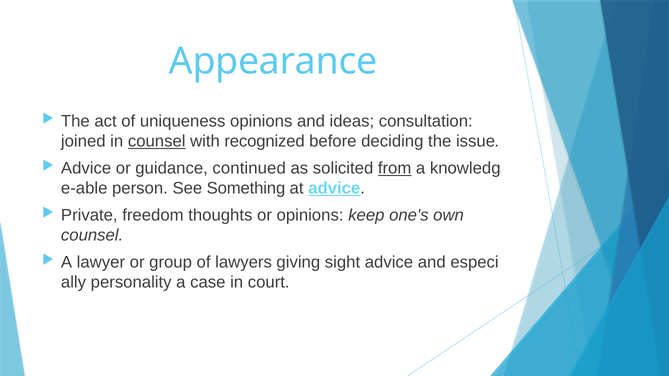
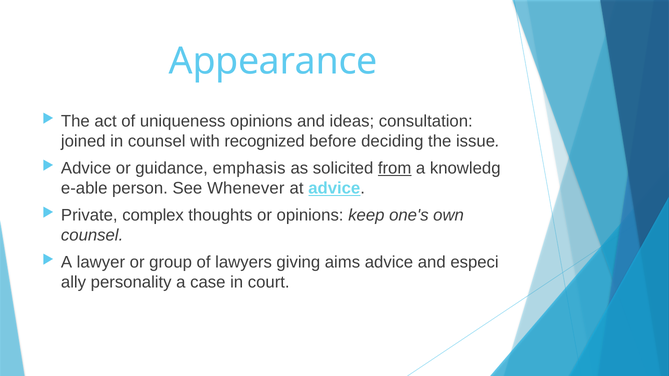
counsel at (157, 141) underline: present -> none
continued: continued -> emphasis
Something: Something -> Whenever
freedom: freedom -> complex
sight: sight -> aims
